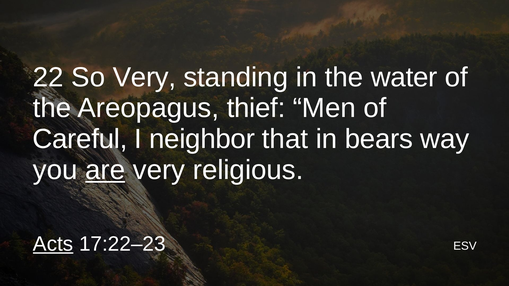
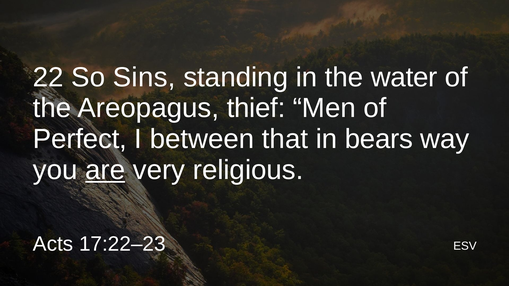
So Very: Very -> Sins
Careful: Careful -> Perfect
neighbor: neighbor -> between
Acts underline: present -> none
